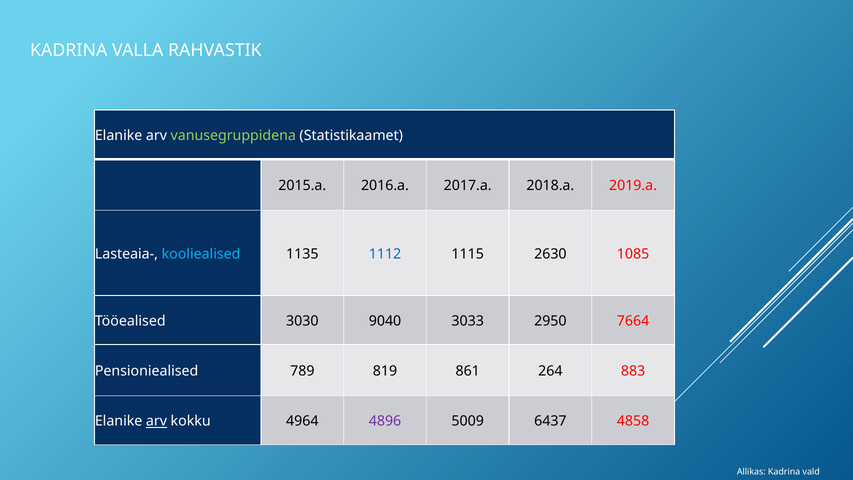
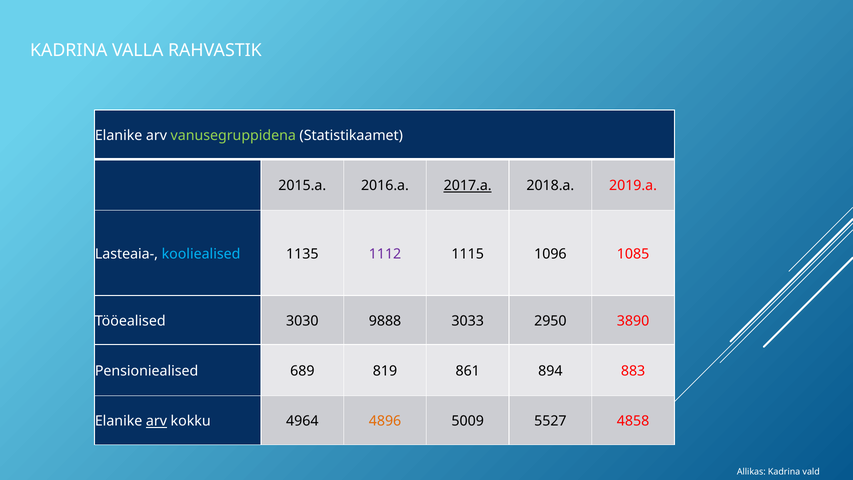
2017.a underline: none -> present
1112 colour: blue -> purple
2630: 2630 -> 1096
9040: 9040 -> 9888
7664: 7664 -> 3890
789: 789 -> 689
264: 264 -> 894
4896 colour: purple -> orange
6437: 6437 -> 5527
